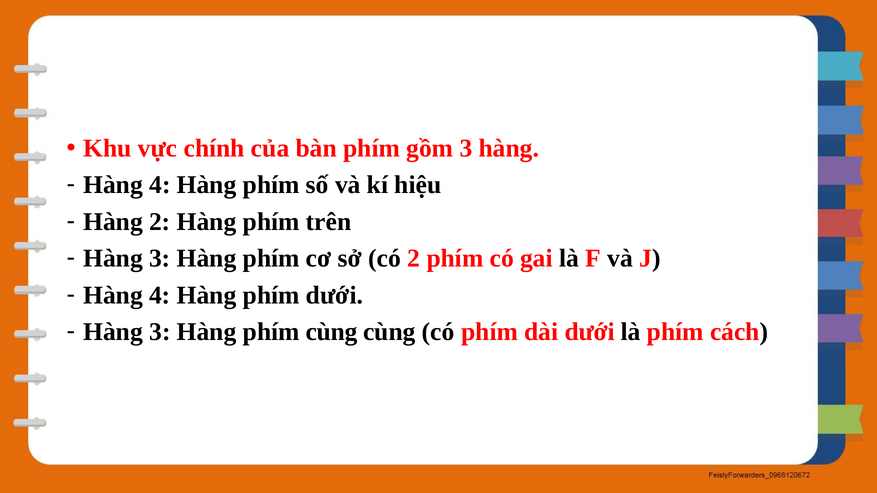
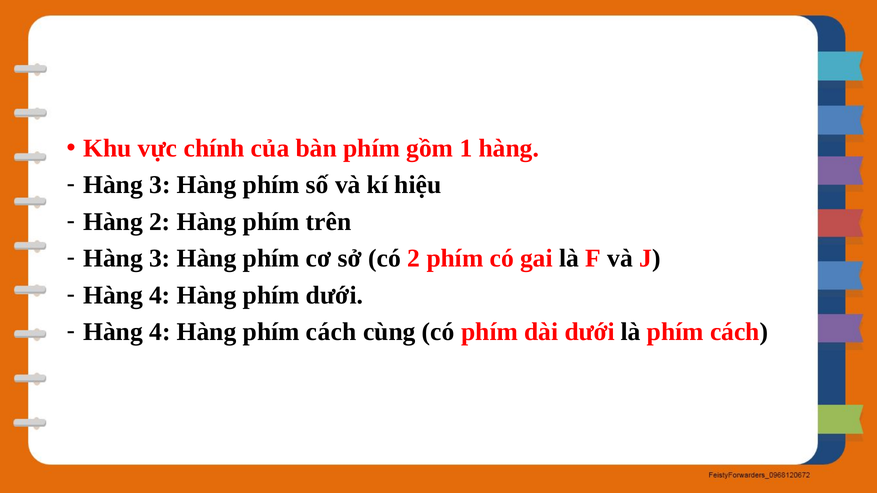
gồm 3: 3 -> 1
4 at (160, 185): 4 -> 3
3 at (160, 332): 3 -> 4
Hàng phím cùng: cùng -> cách
